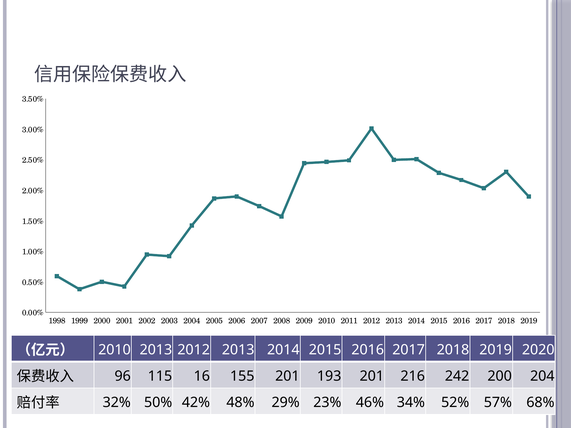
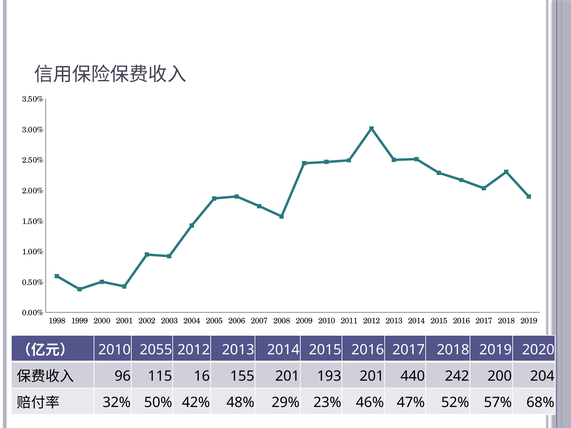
2010 2013: 2013 -> 2055
216: 216 -> 440
34%: 34% -> 47%
